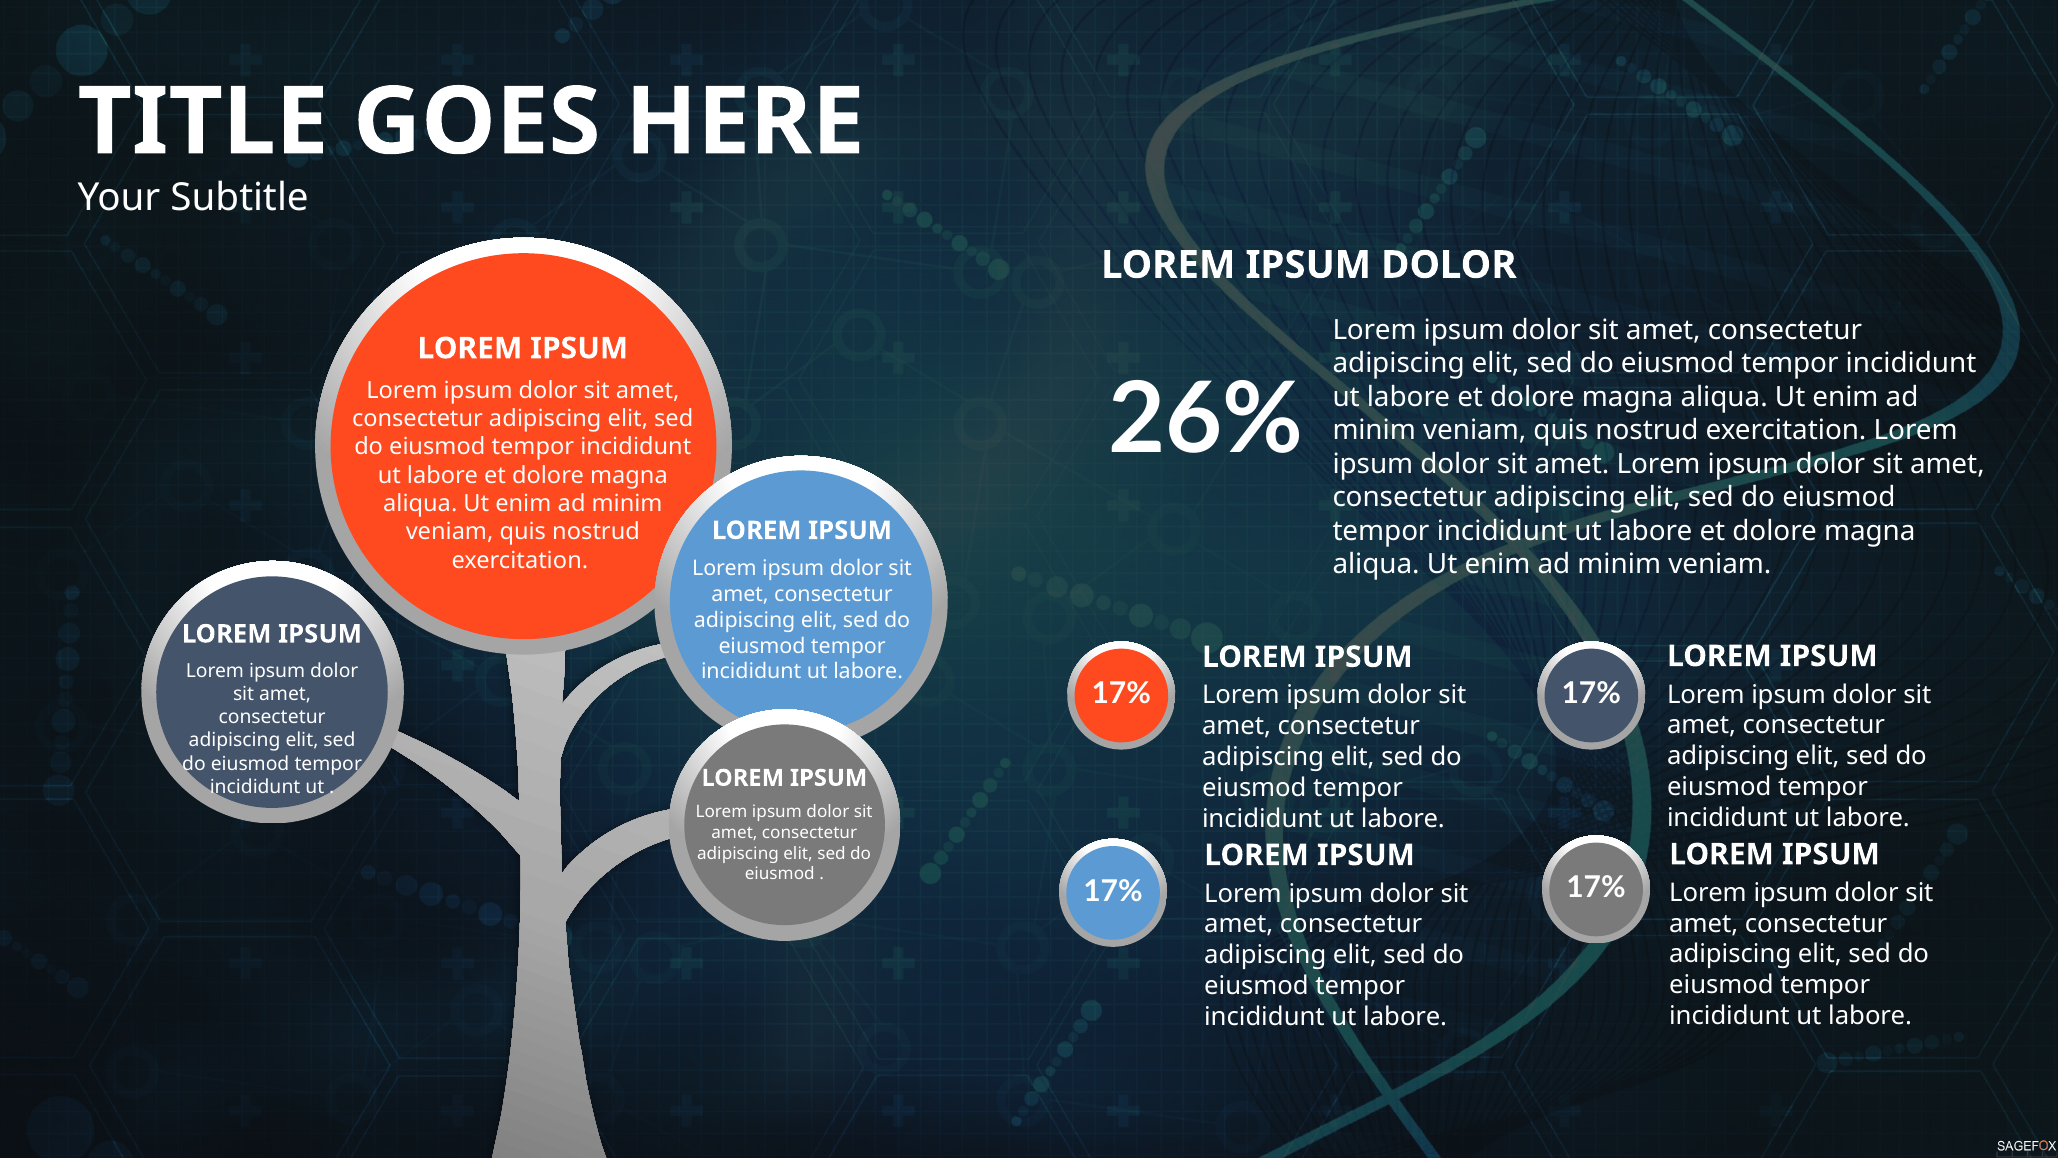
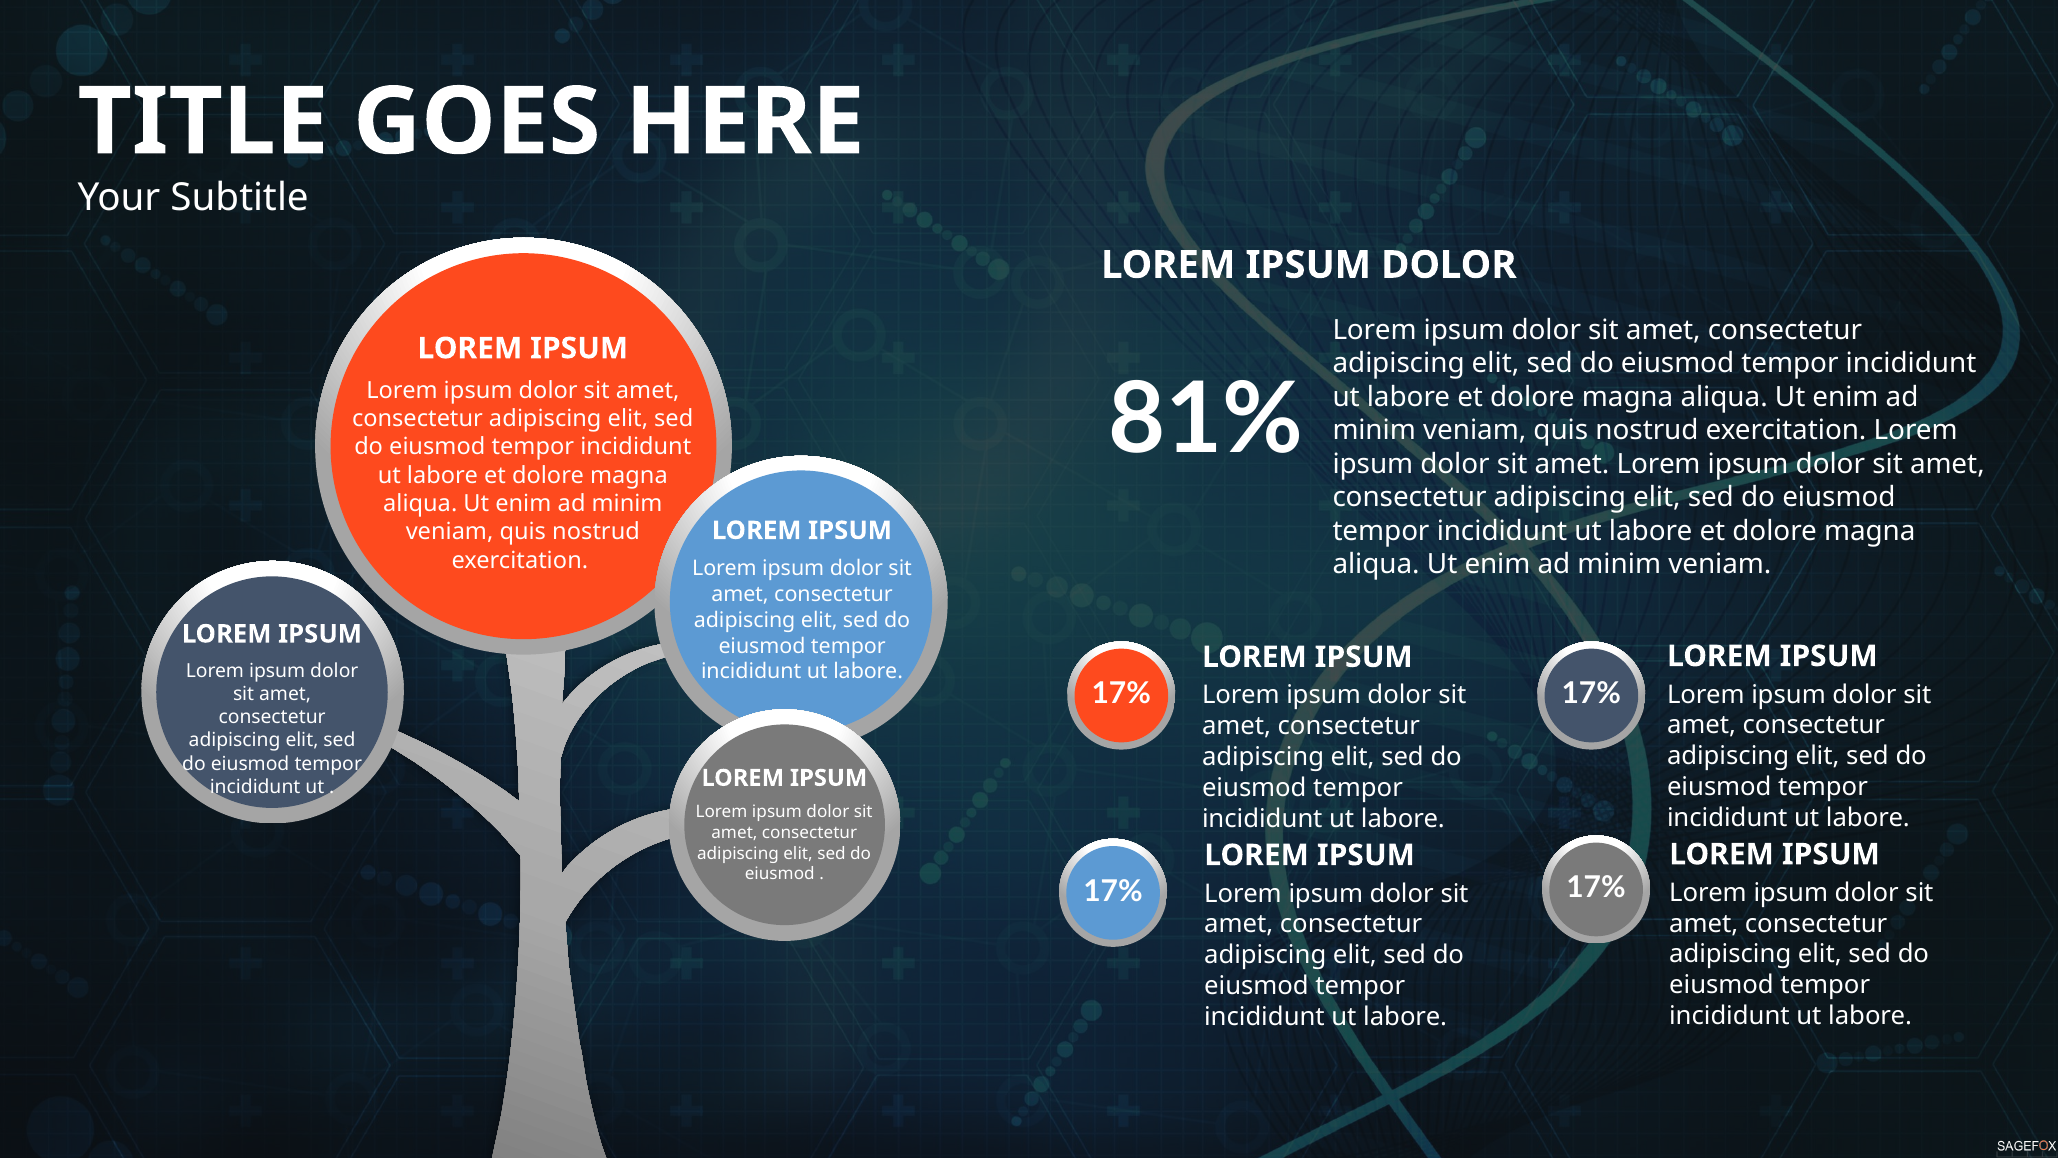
26%: 26% -> 81%
